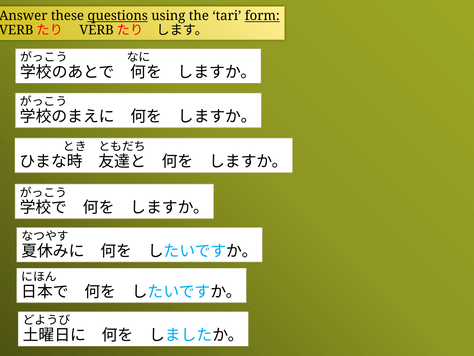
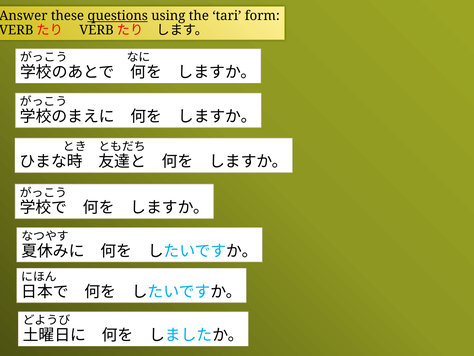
form underline: present -> none
